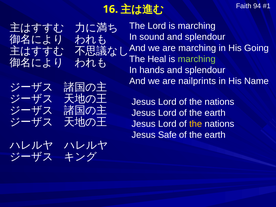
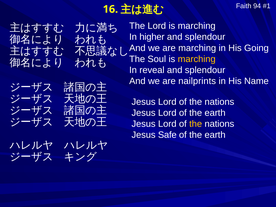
sound: sound -> higher
Heal: Heal -> Soul
marching at (197, 59) colour: light green -> yellow
hands: hands -> reveal
